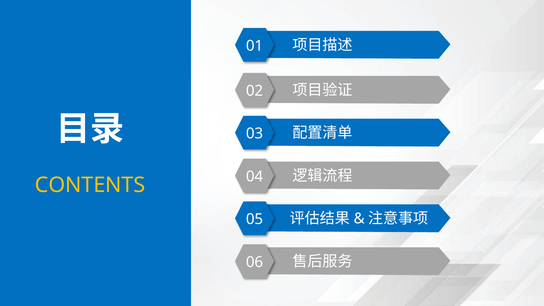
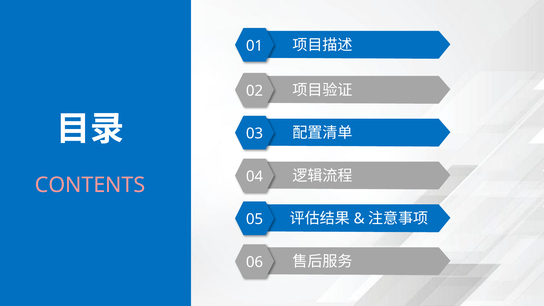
CONTENTS colour: yellow -> pink
